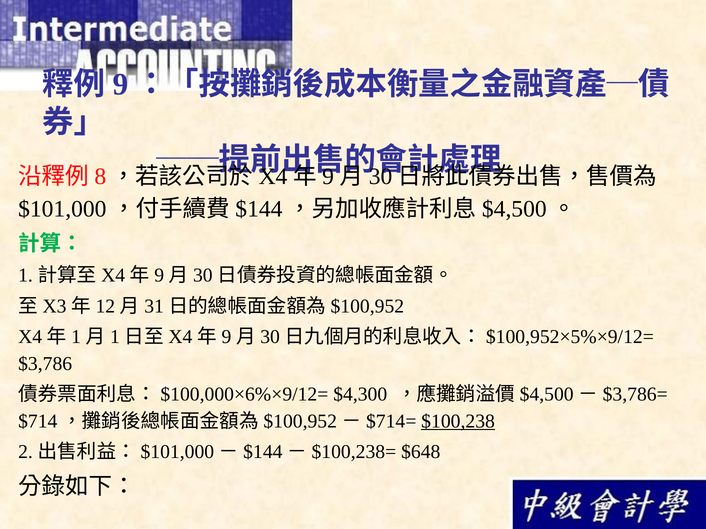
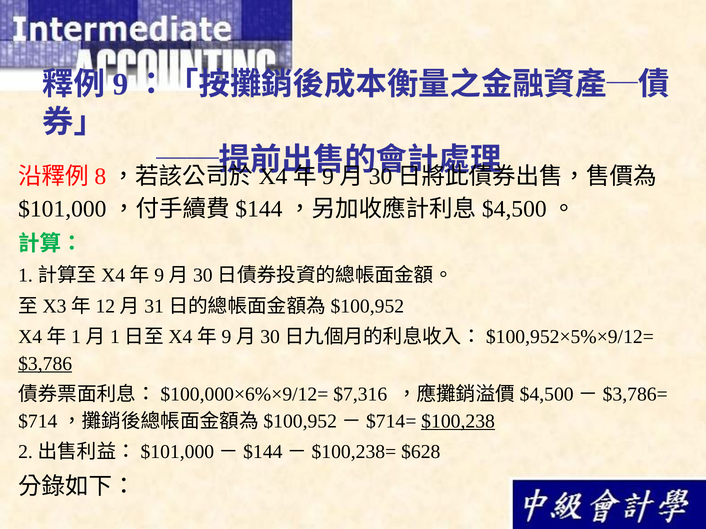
$3,786 underline: none -> present
$4,300: $4,300 -> $7,316
$648: $648 -> $628
